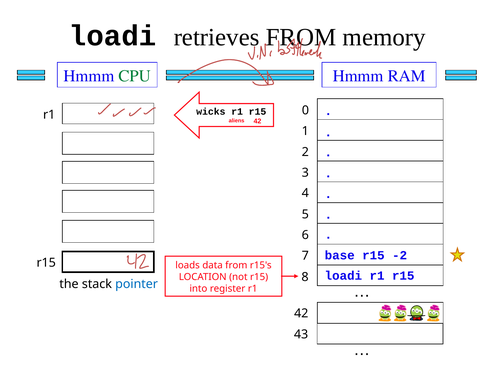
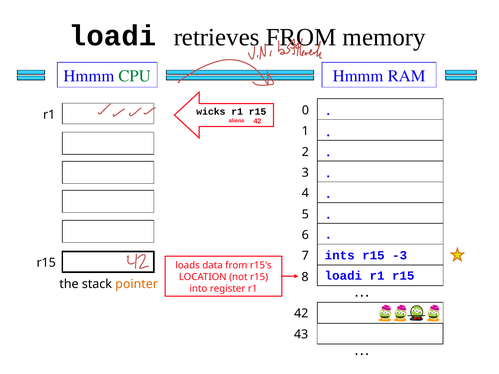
base: base -> ints
-2: -2 -> -3
pointer colour: blue -> orange
